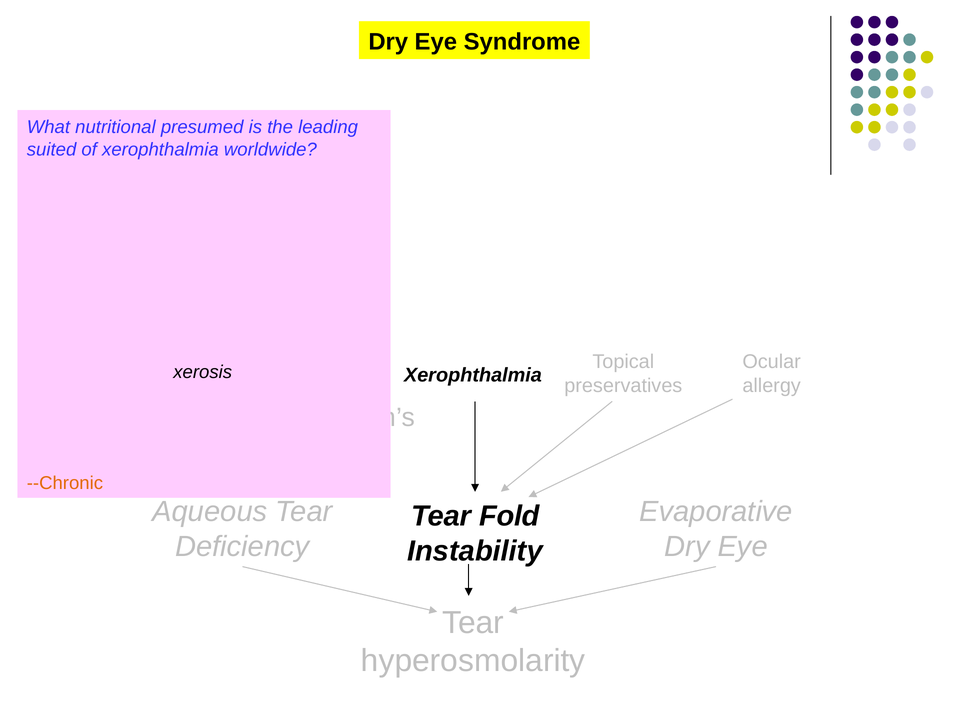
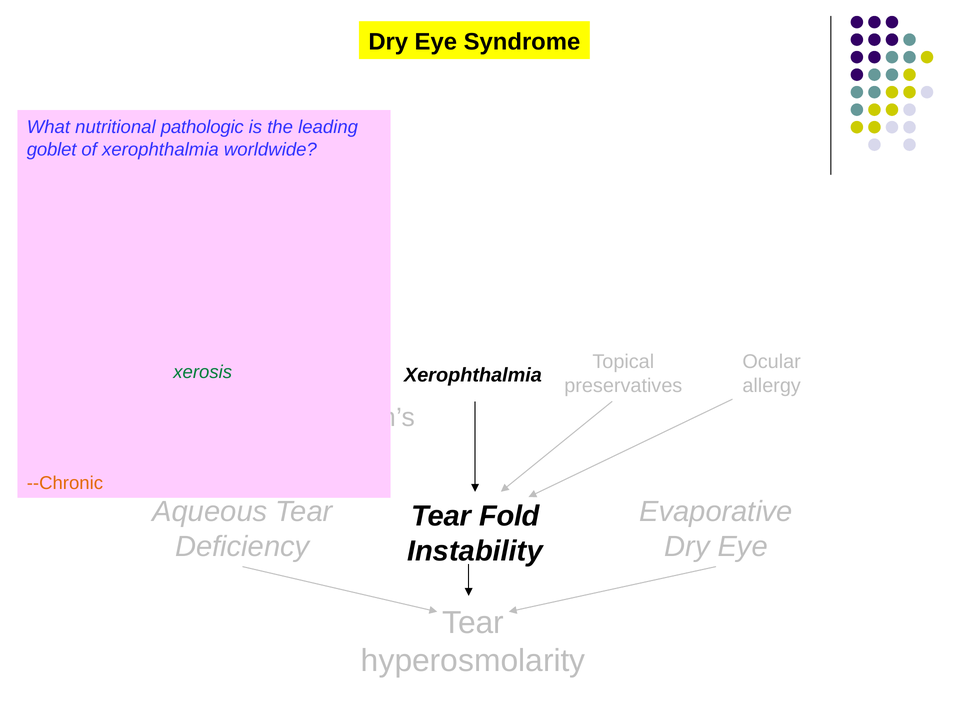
presumed: presumed -> pathologic
suited: suited -> goblet
xerosis at (203, 372) colour: black -> green
